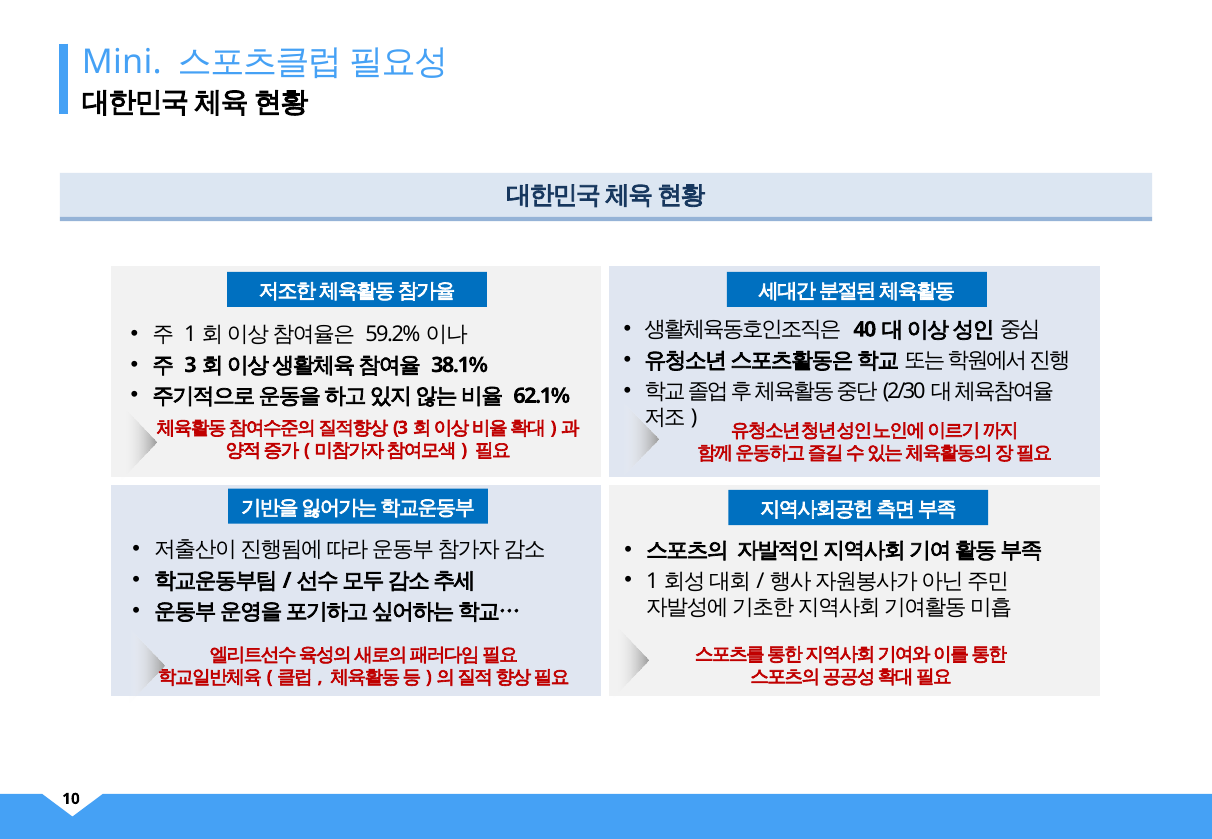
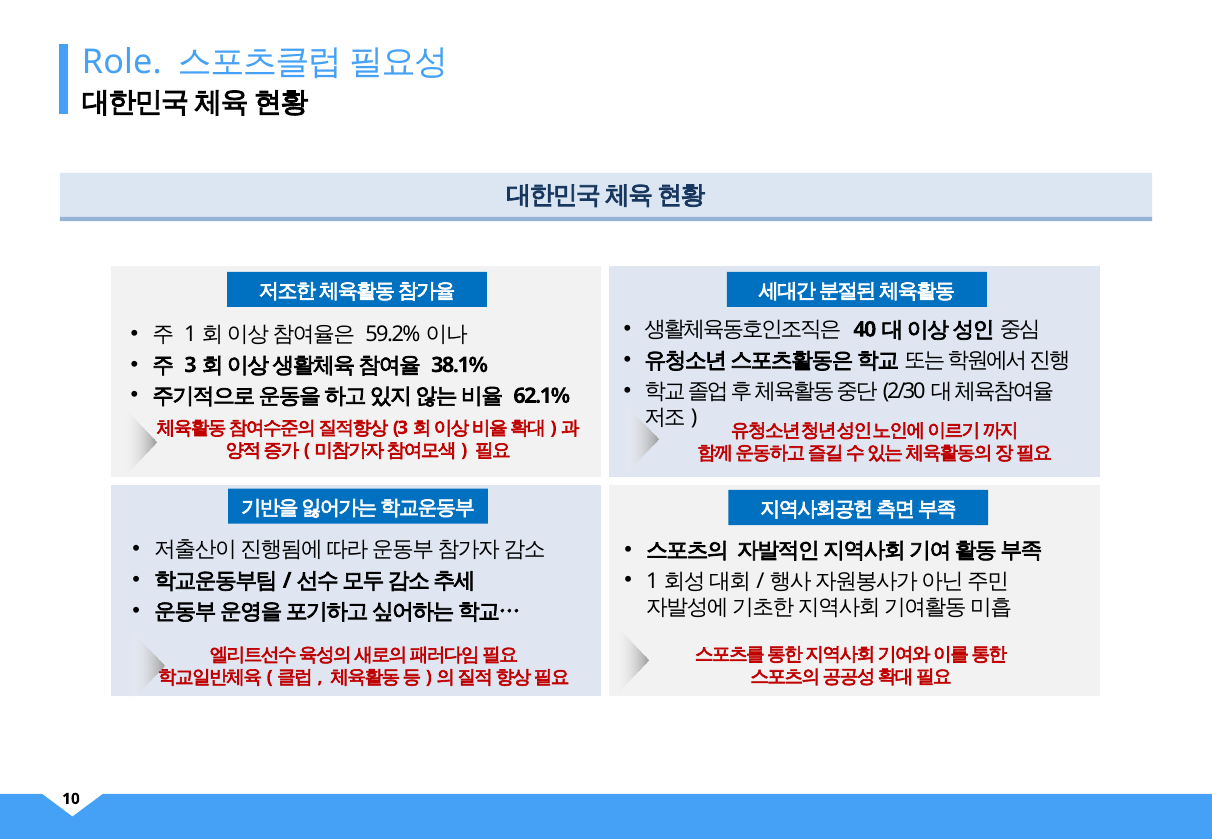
Mini: Mini -> Role
